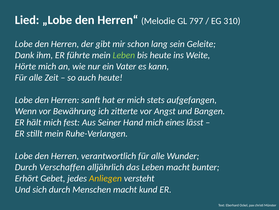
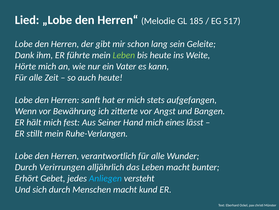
797: 797 -> 185
310: 310 -> 517
Verschaffen: Verschaffen -> Verirrungen
Anliegen colour: yellow -> light blue
